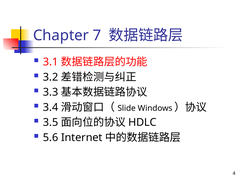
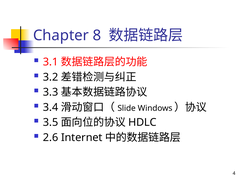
7: 7 -> 8
5.6: 5.6 -> 2.6
